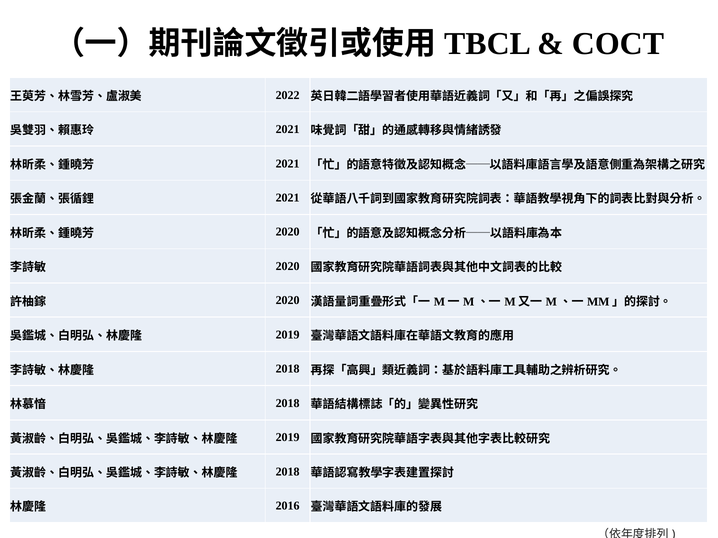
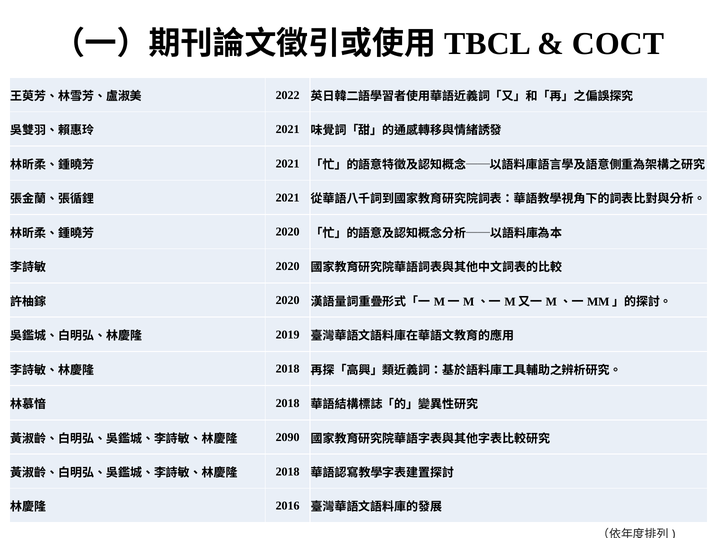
2019 at (288, 438): 2019 -> 2090
